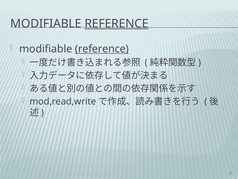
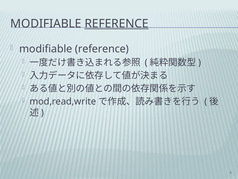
reference at (102, 49) underline: present -> none
